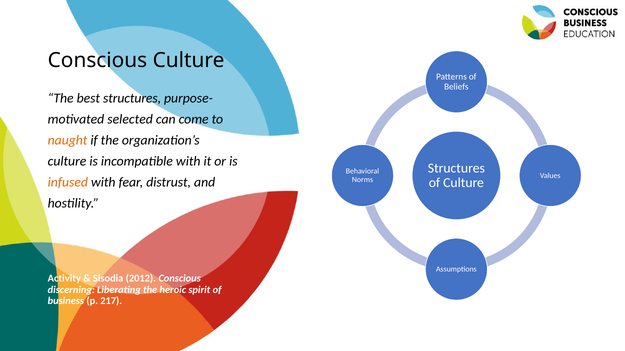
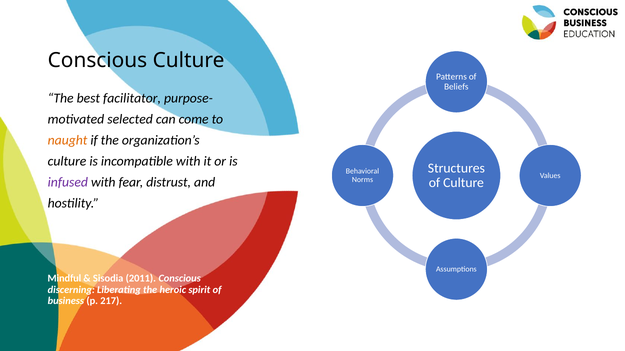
best structures: structures -> facilitator
infused colour: orange -> purple
Activity: Activity -> Mindful
2012: 2012 -> 2011
